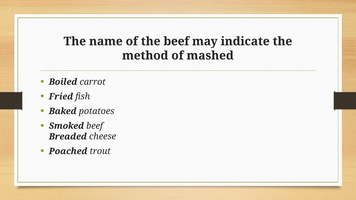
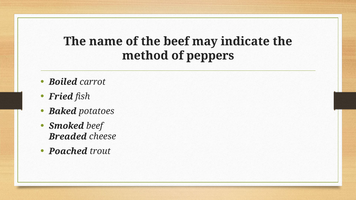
mashed: mashed -> peppers
